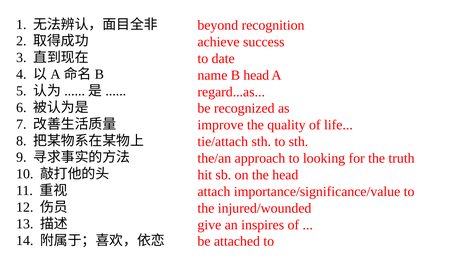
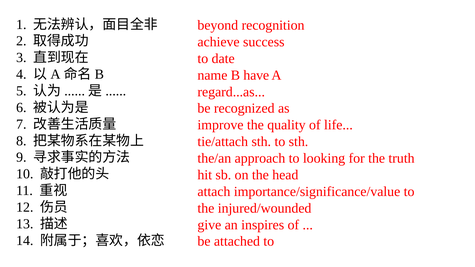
B head: head -> have
